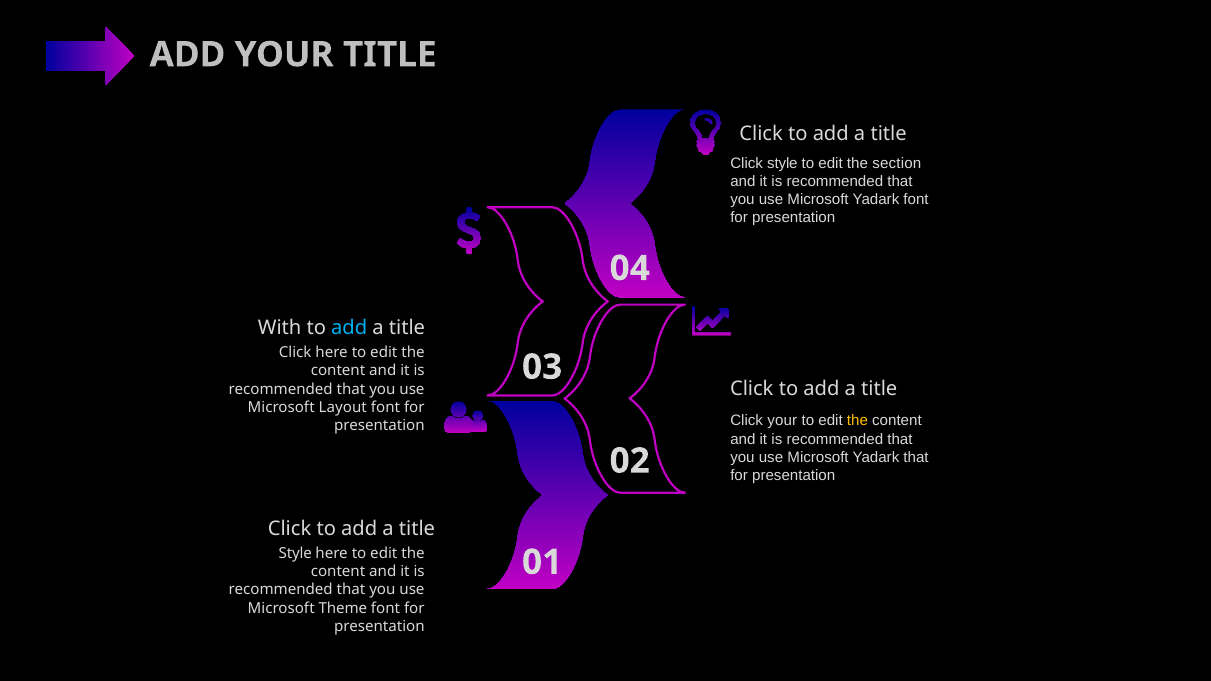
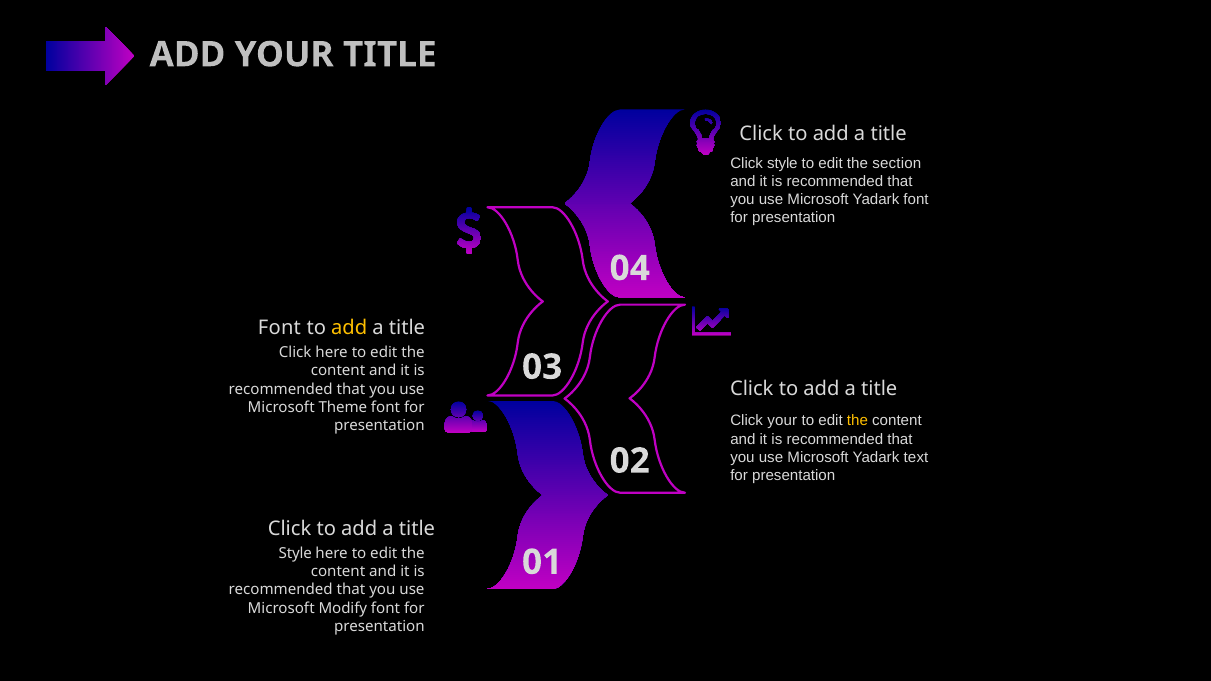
With at (280, 328): With -> Font
add at (349, 328) colour: light blue -> yellow
Layout: Layout -> Theme
Yadark that: that -> text
Theme: Theme -> Modify
